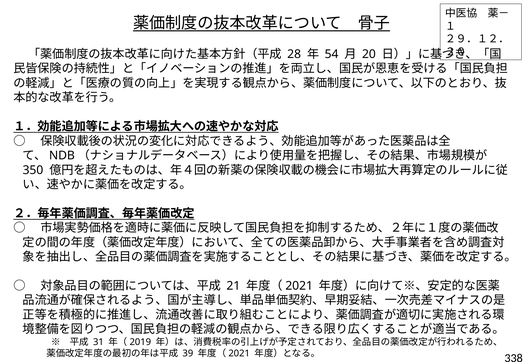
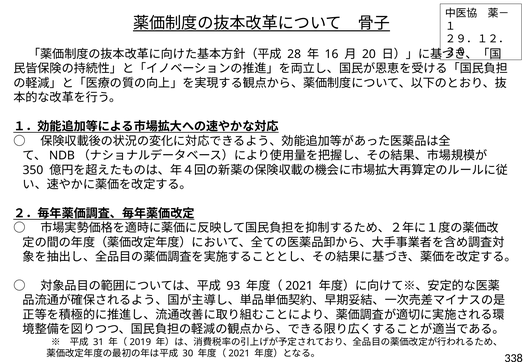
54: 54 -> 16
21: 21 -> 93
39: 39 -> 30
